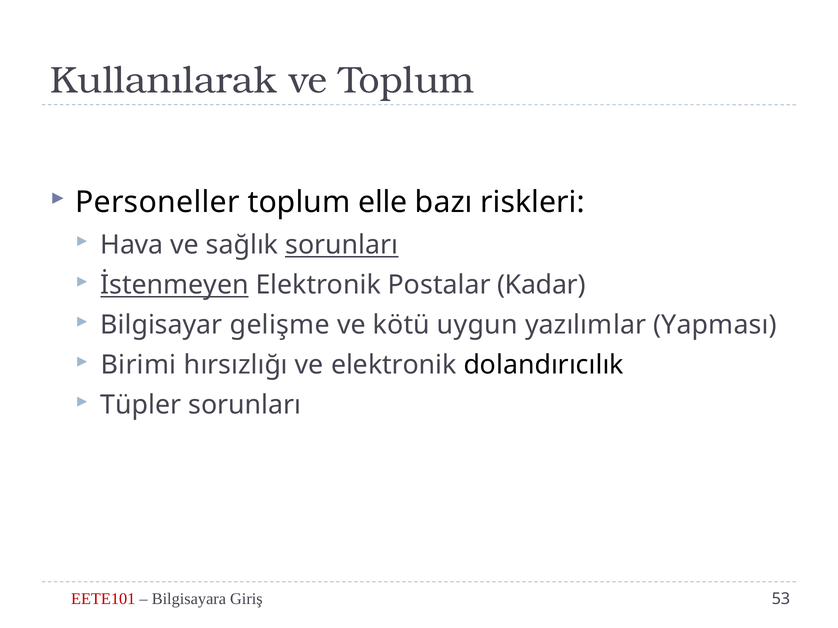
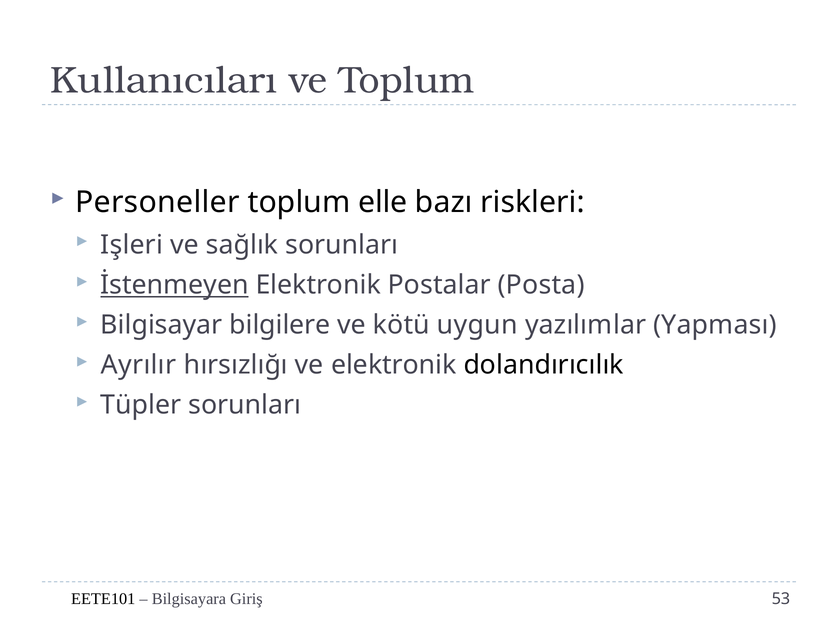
Kullanılarak: Kullanılarak -> Kullanıcıları
Hava: Hava -> Işleri
sorunları at (342, 245) underline: present -> none
Kadar: Kadar -> Posta
gelişme: gelişme -> bilgilere
Birimi: Birimi -> Ayrılır
EETE101 colour: red -> black
